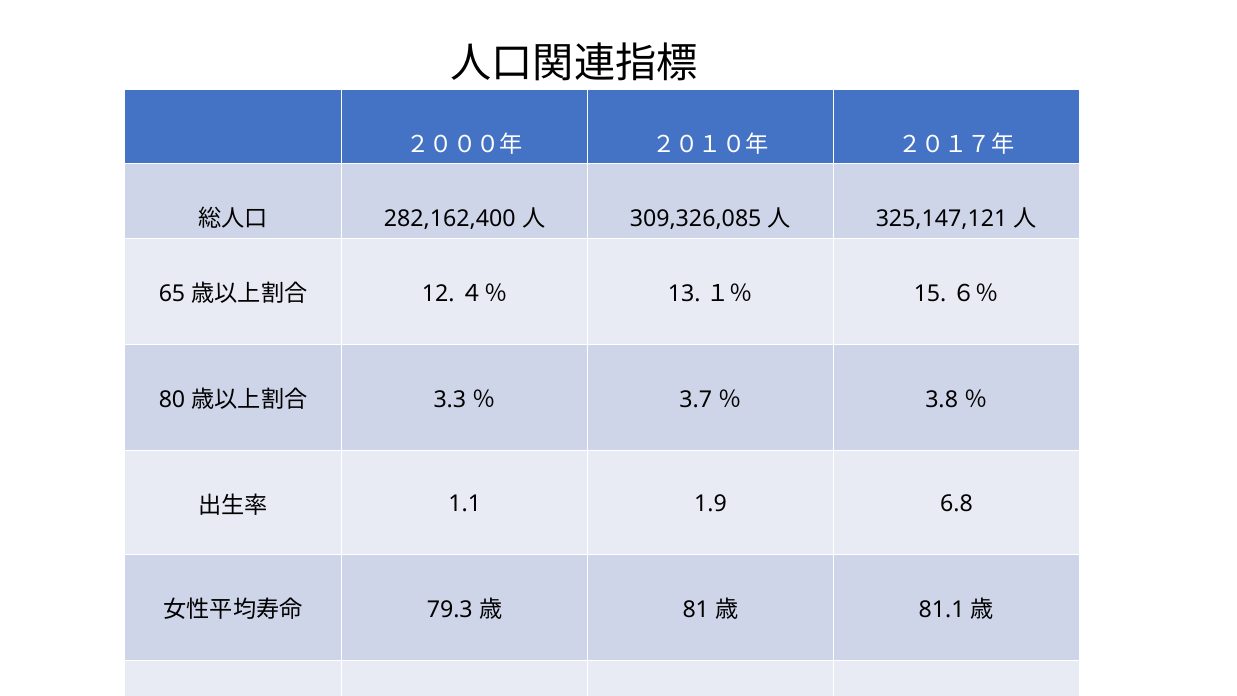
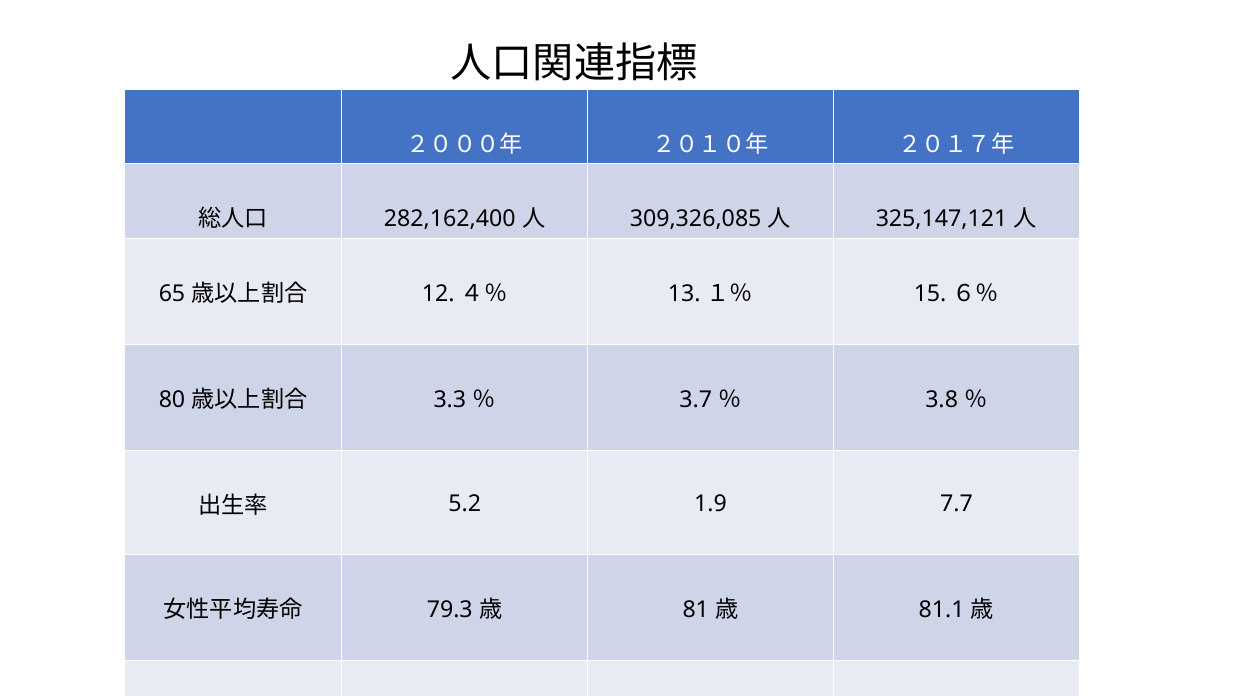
1.1: 1.1 -> 5.2
6.8: 6.8 -> 7.7
